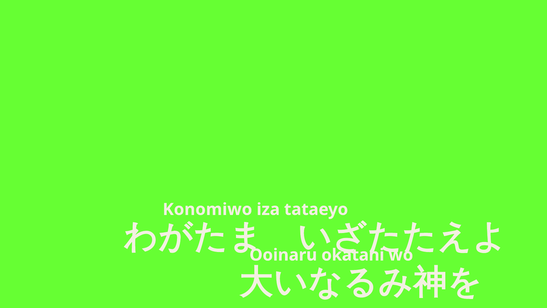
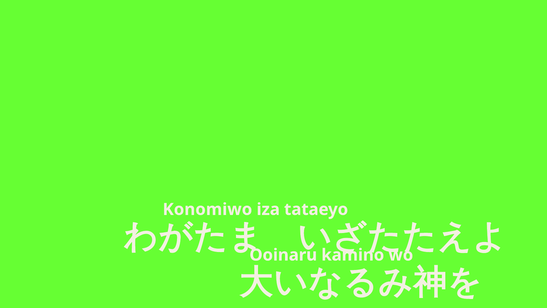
okatani: okatani -> kamino
